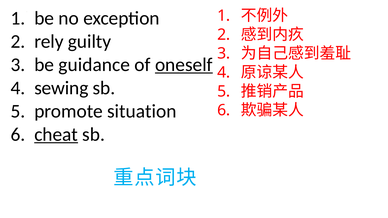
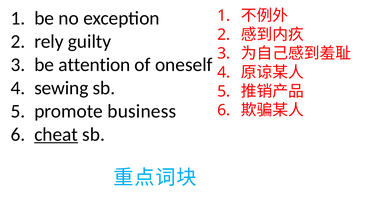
guidance: guidance -> attention
oneself underline: present -> none
situation: situation -> business
